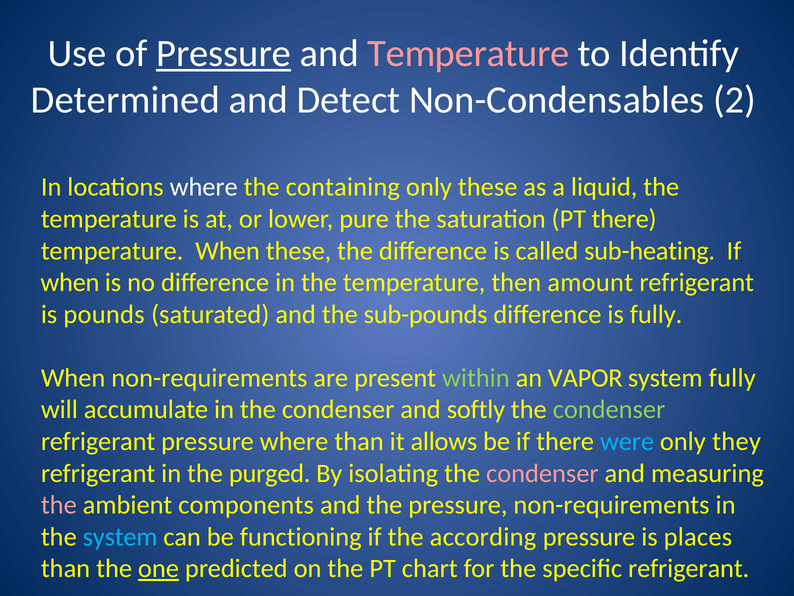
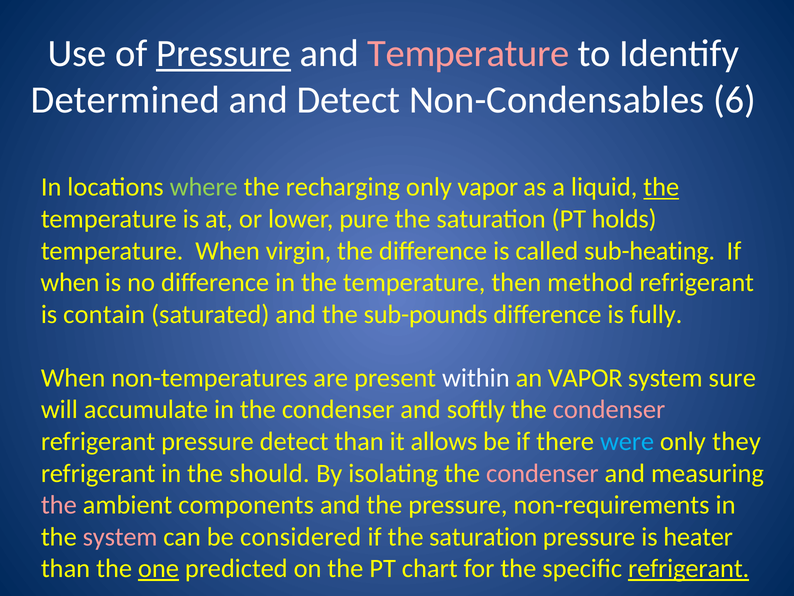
2: 2 -> 6
where at (204, 187) colour: white -> light green
containing: containing -> recharging
only these: these -> vapor
the at (661, 187) underline: none -> present
PT there: there -> holds
When these: these -> virgin
amount: amount -> method
pounds: pounds -> contain
When non-requirements: non-requirements -> non-temperatures
within colour: light green -> white
system fully: fully -> sure
condenser at (609, 409) colour: light green -> pink
pressure where: where -> detect
purged: purged -> should
system at (120, 536) colour: light blue -> pink
functioning: functioning -> considered
if the according: according -> saturation
places: places -> heater
refrigerant at (689, 568) underline: none -> present
